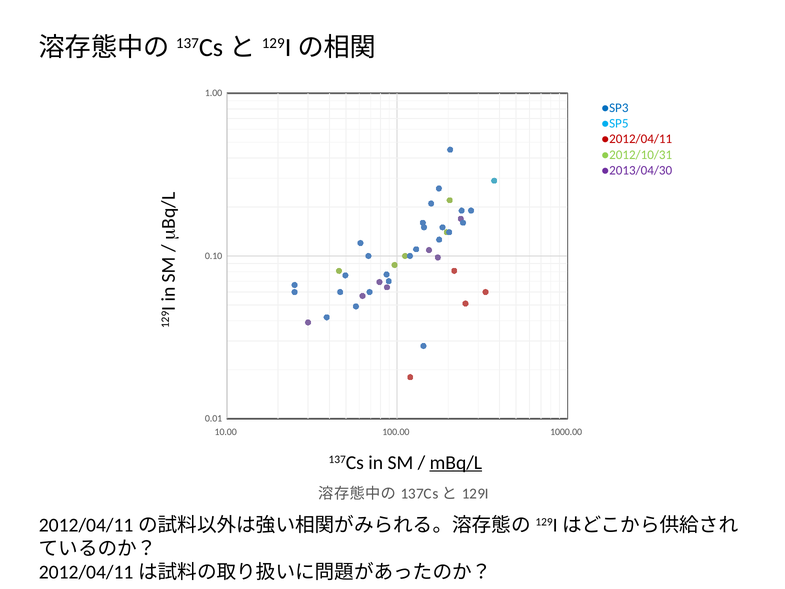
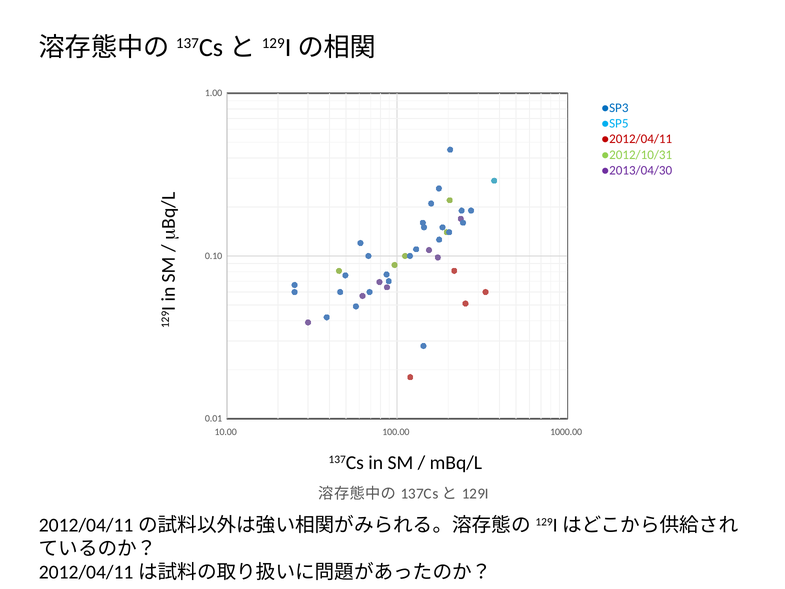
mBq/L underline: present -> none
